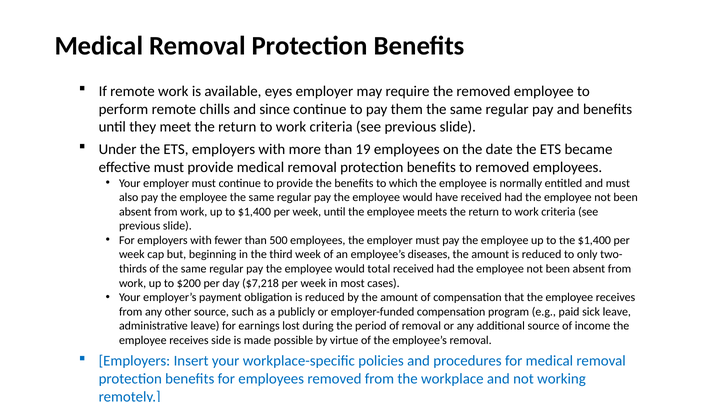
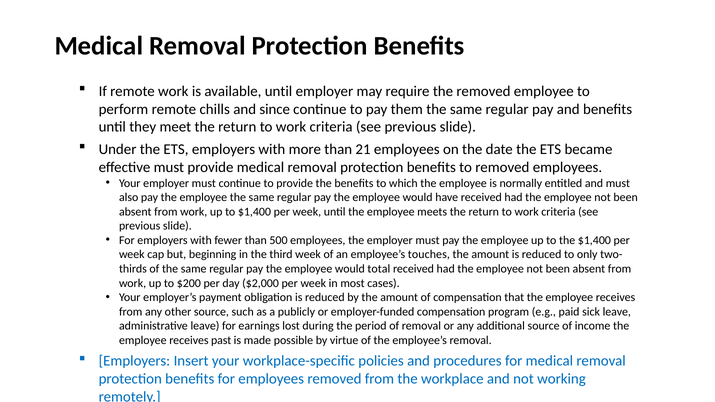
available eyes: eyes -> until
19: 19 -> 21
diseases: diseases -> touches
$7,218: $7,218 -> $2,000
side: side -> past
